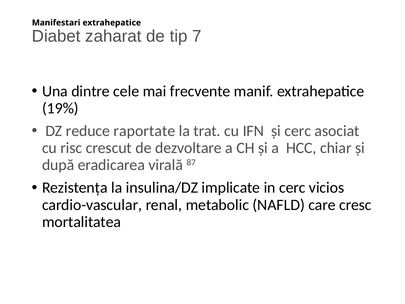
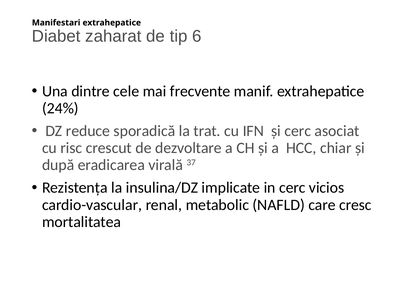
7: 7 -> 6
19%: 19% -> 24%
raportate: raportate -> sporadică
87: 87 -> 37
